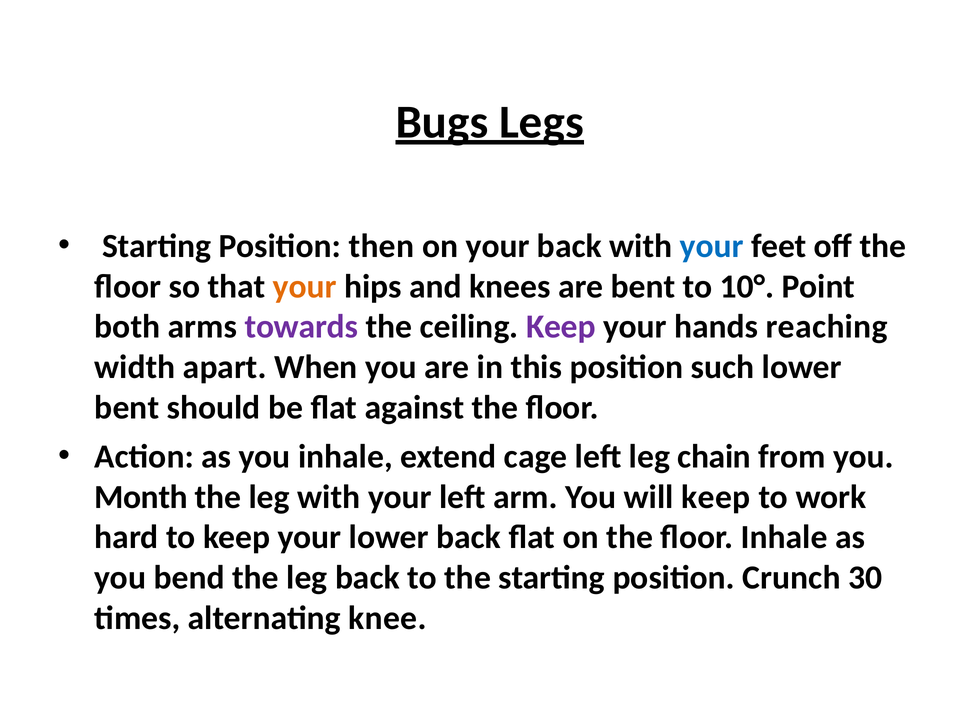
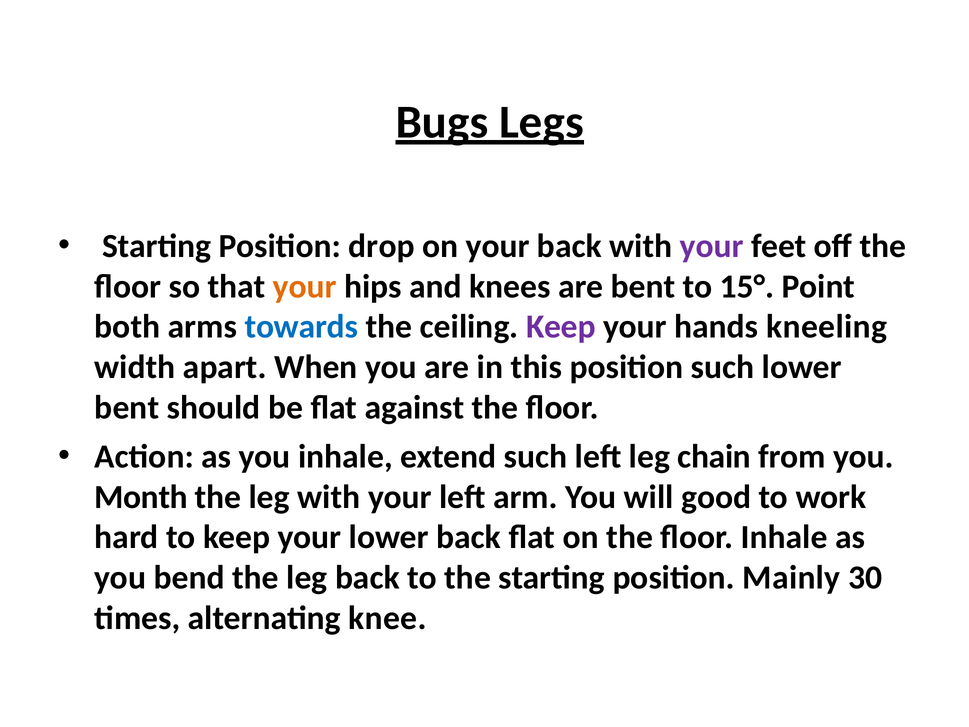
then: then -> drop
your at (712, 246) colour: blue -> purple
10°: 10° -> 15°
towards colour: purple -> blue
reaching: reaching -> kneeling
extend cage: cage -> such
will keep: keep -> good
Crunch: Crunch -> Mainly
